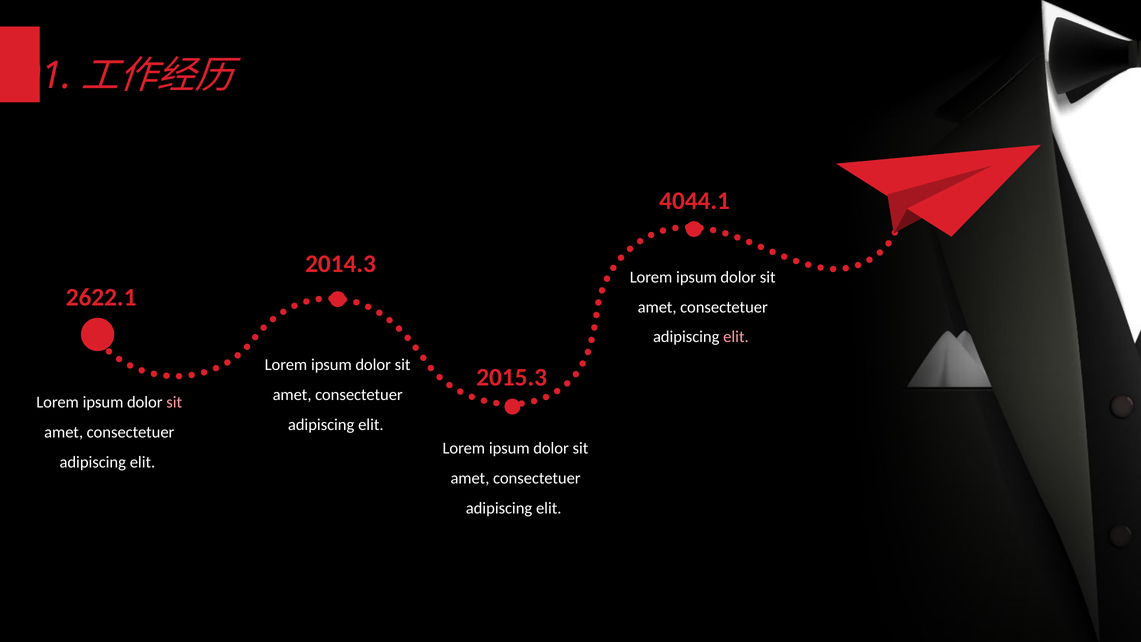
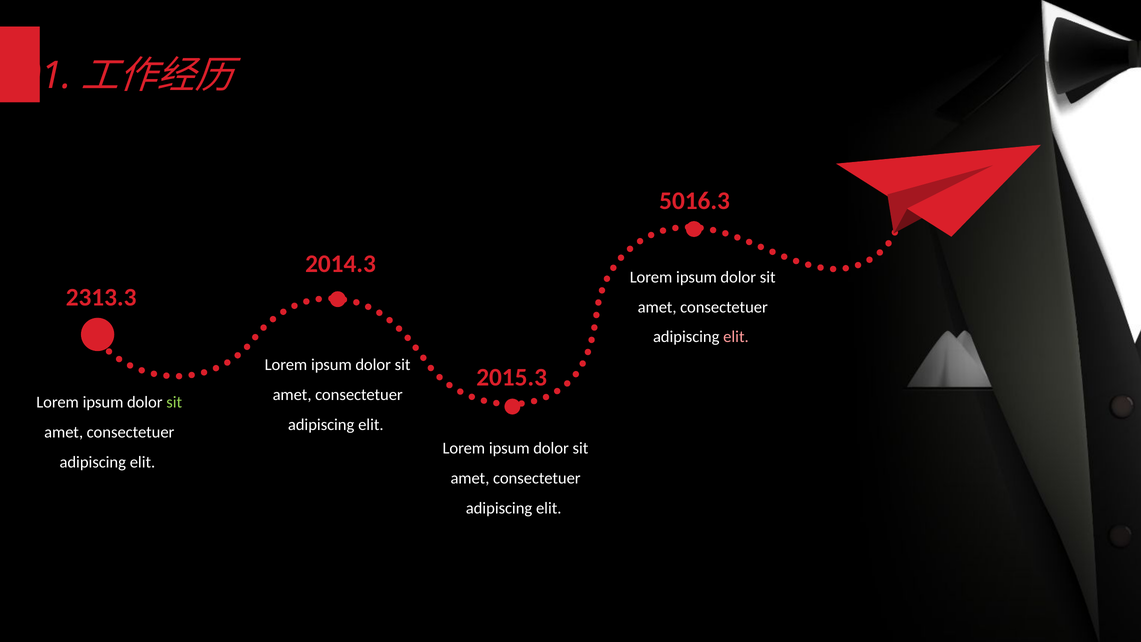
4044.1: 4044.1 -> 5016.3
2622.1: 2622.1 -> 2313.3
sit at (174, 402) colour: pink -> light green
